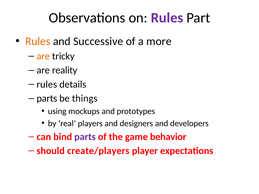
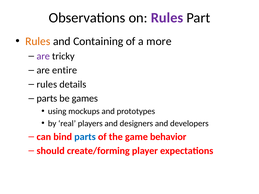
Successive: Successive -> Containing
are at (43, 56) colour: orange -> purple
reality: reality -> entire
things: things -> games
parts at (85, 137) colour: purple -> blue
create/players: create/players -> create/forming
